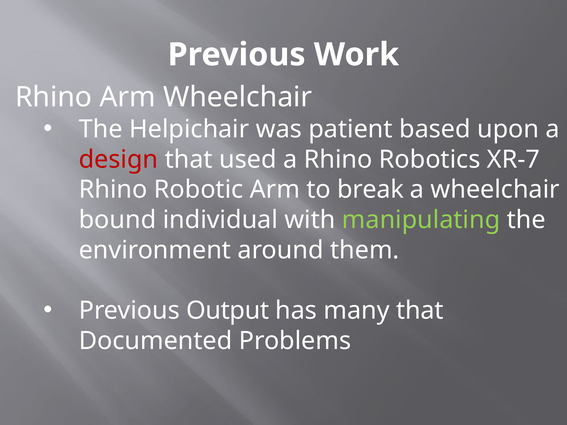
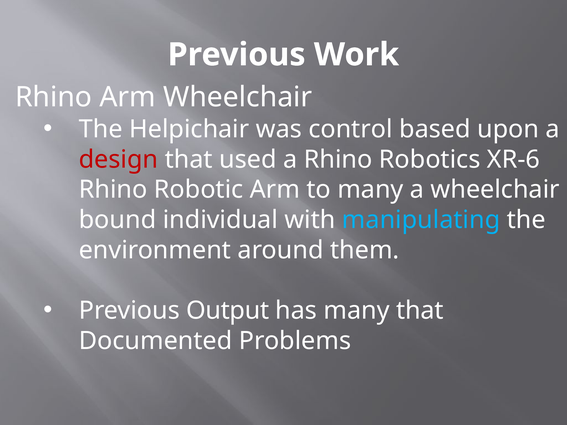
patient: patient -> control
XR-7: XR-7 -> XR-6
to break: break -> many
manipulating colour: light green -> light blue
